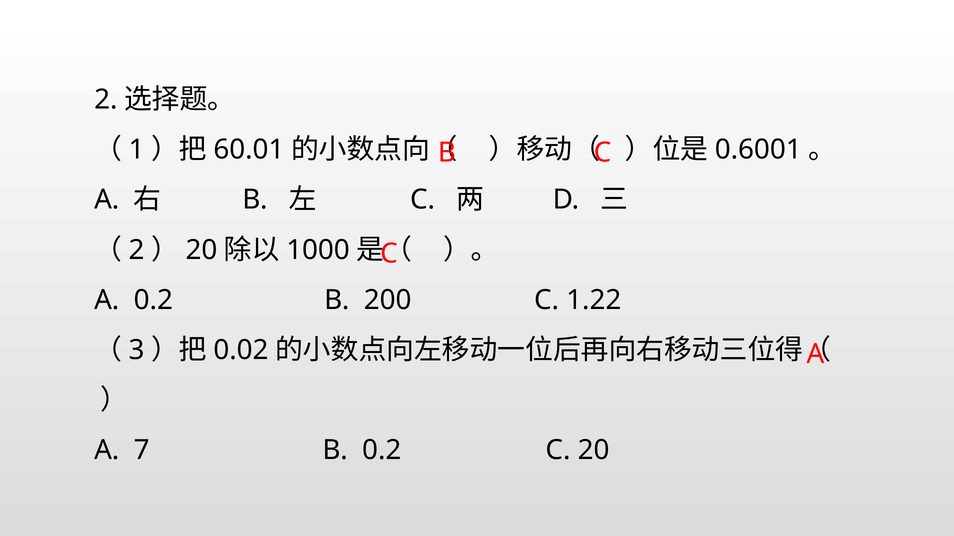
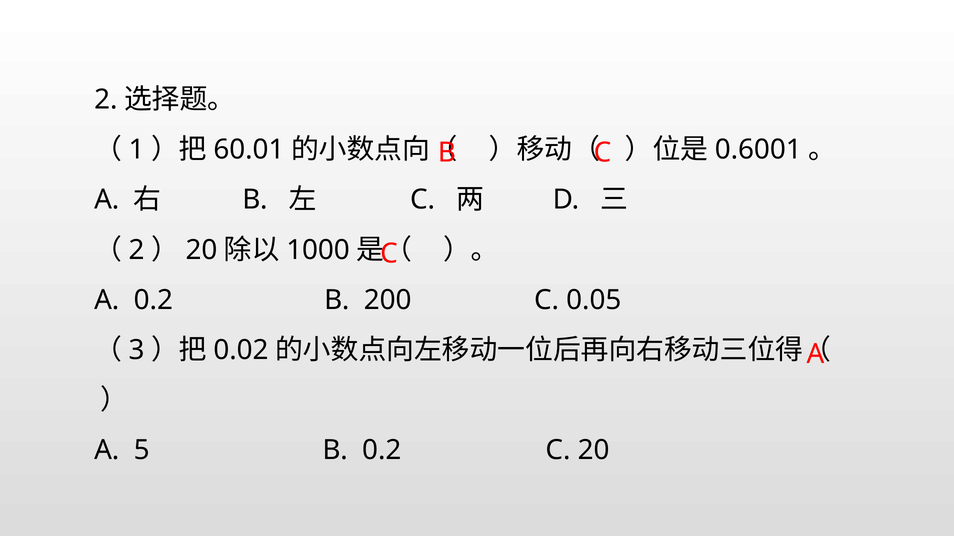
1.22: 1.22 -> 0.05
7: 7 -> 5
